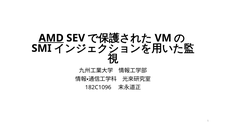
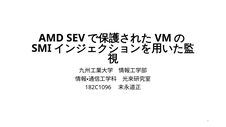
AMD underline: present -> none
